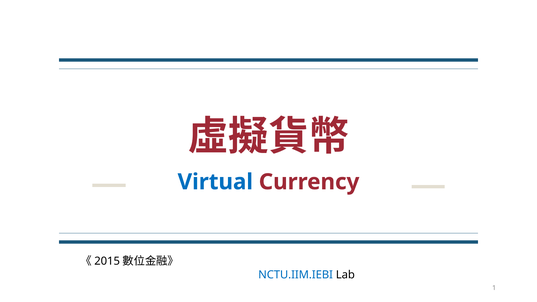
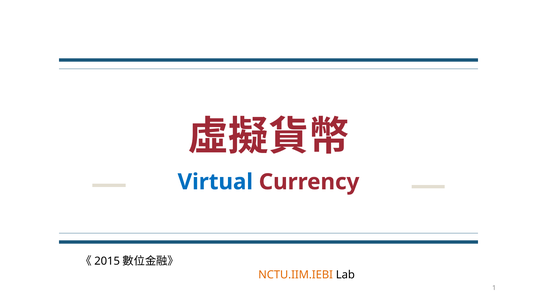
NCTU.IIM.IEBI colour: blue -> orange
